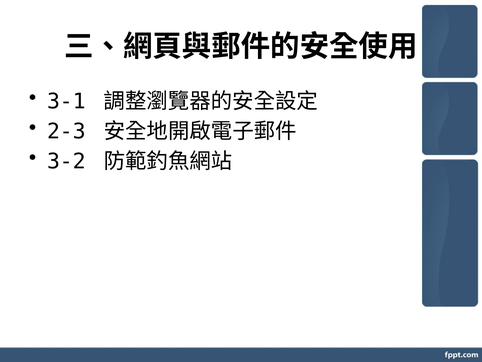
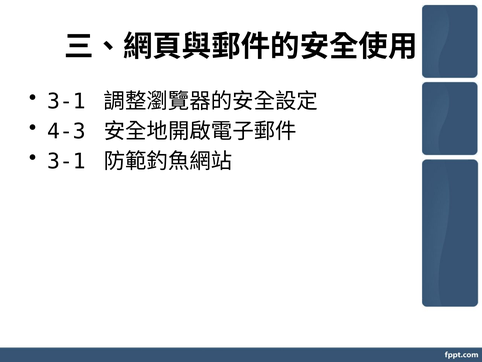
2-3: 2-3 -> 4-3
3-2 at (66, 161): 3-2 -> 3-1
